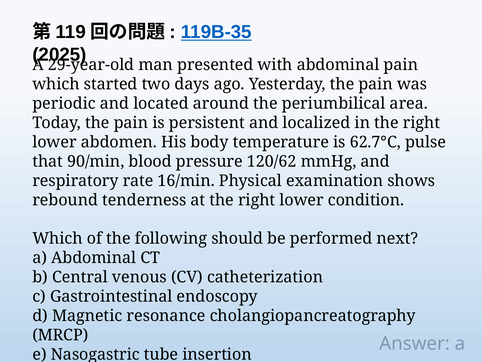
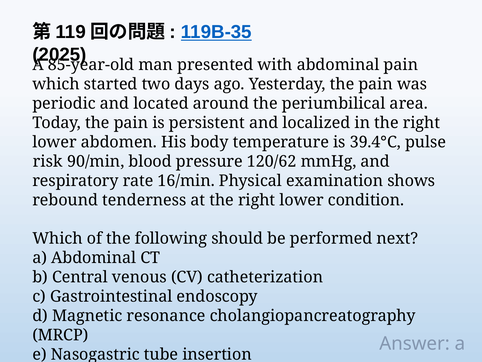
29-year-old: 29-year-old -> 85-year-old
62.7°C: 62.7°C -> 39.4°C
that: that -> risk
